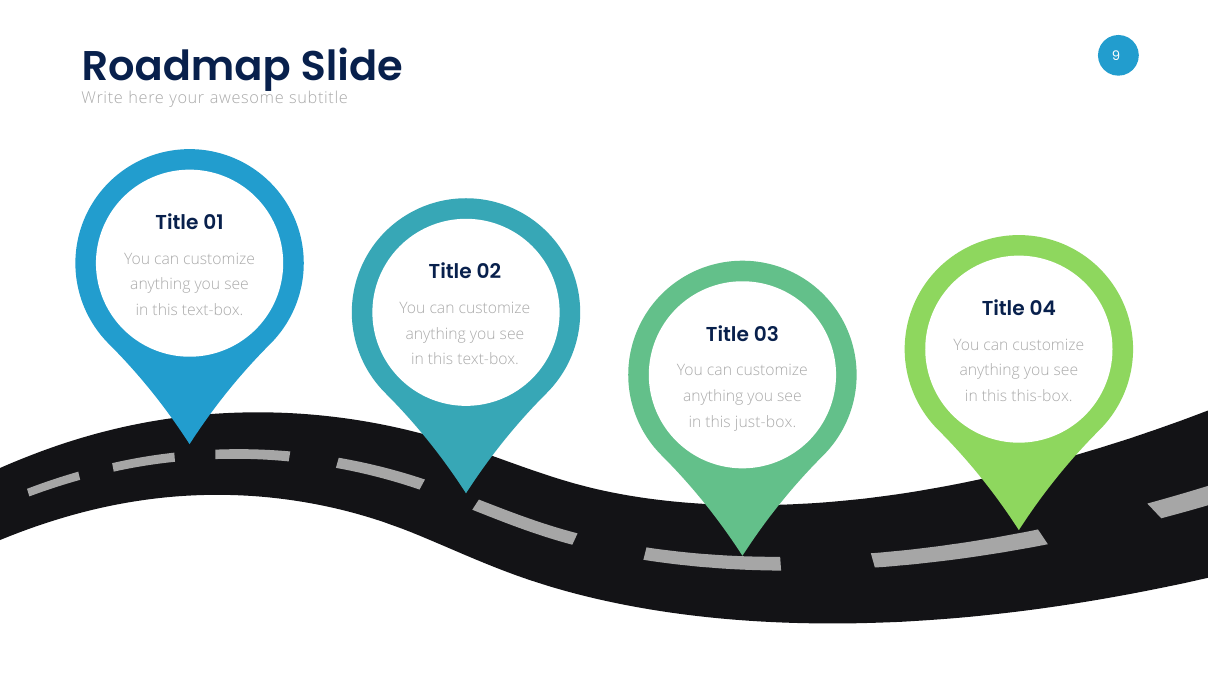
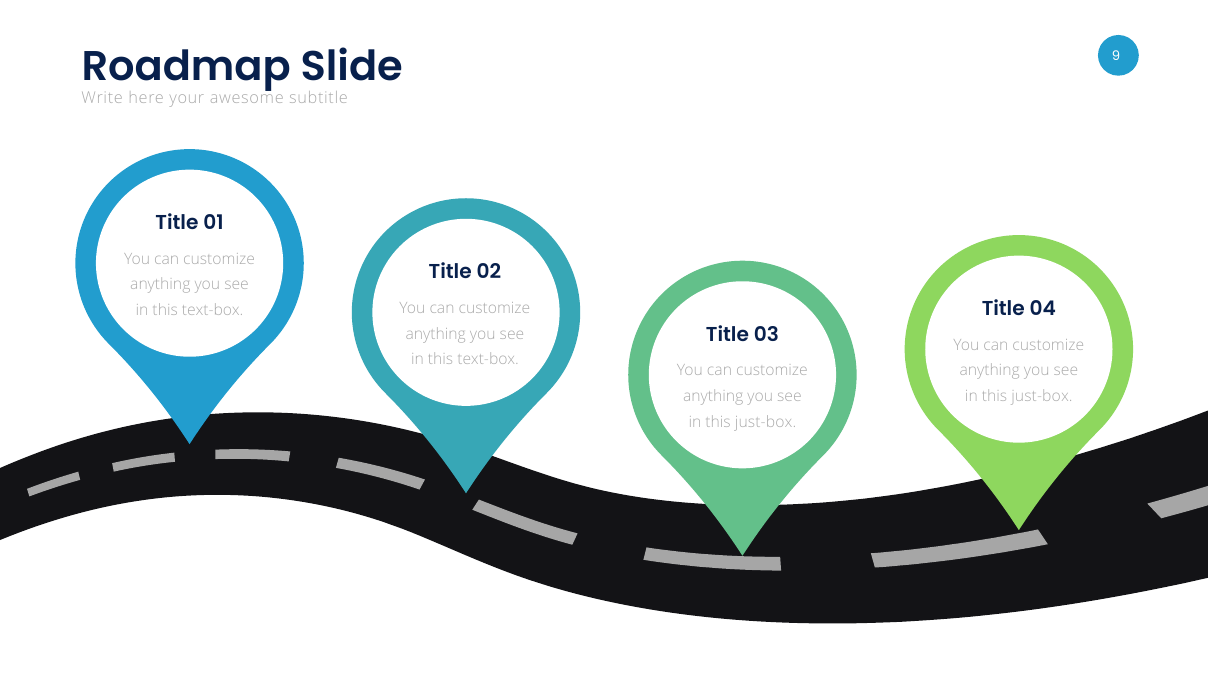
this-box at (1042, 397): this-box -> just-box
